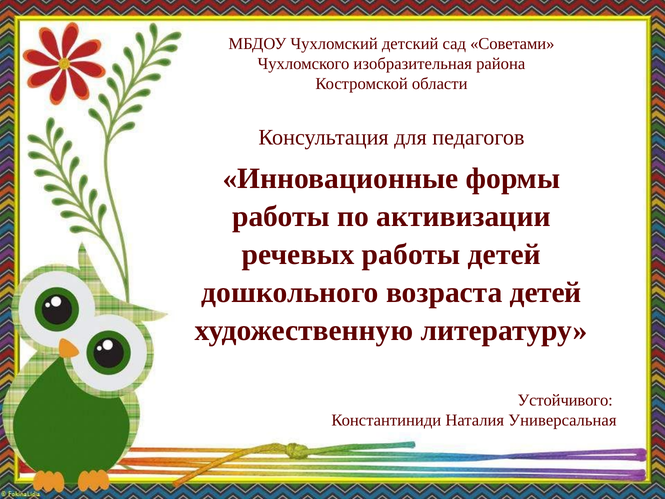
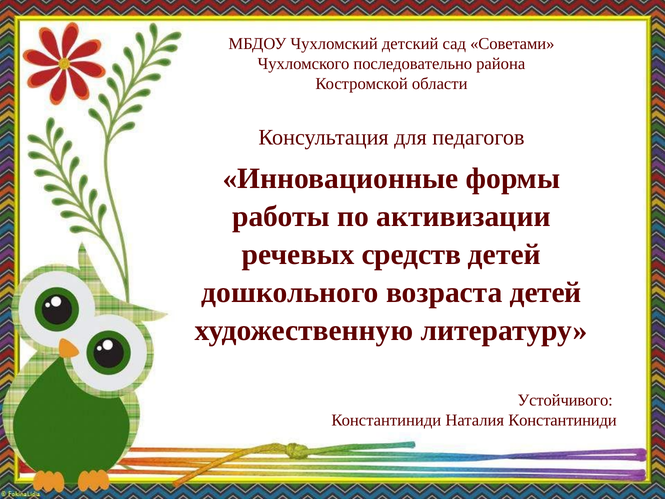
изобразительная: изобразительная -> последовательно
речевых работы: работы -> средств
Наталия Универсальная: Универсальная -> Константиниди
